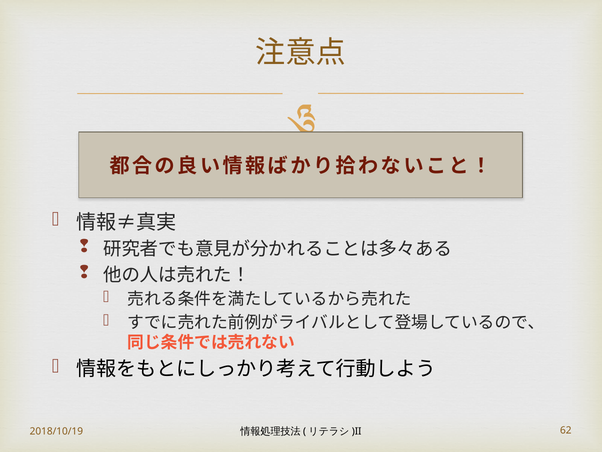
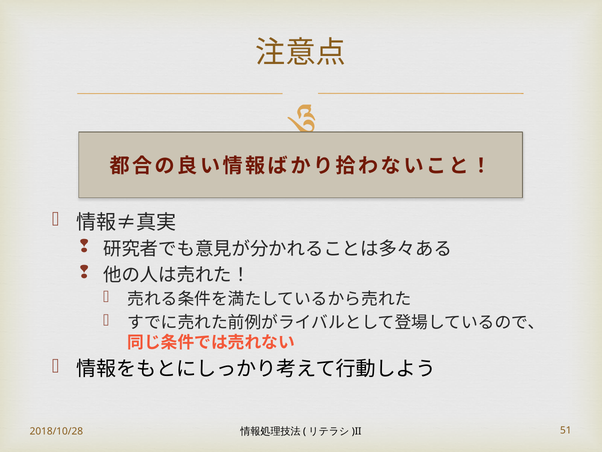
2018/10/19: 2018/10/19 -> 2018/10/28
62: 62 -> 51
